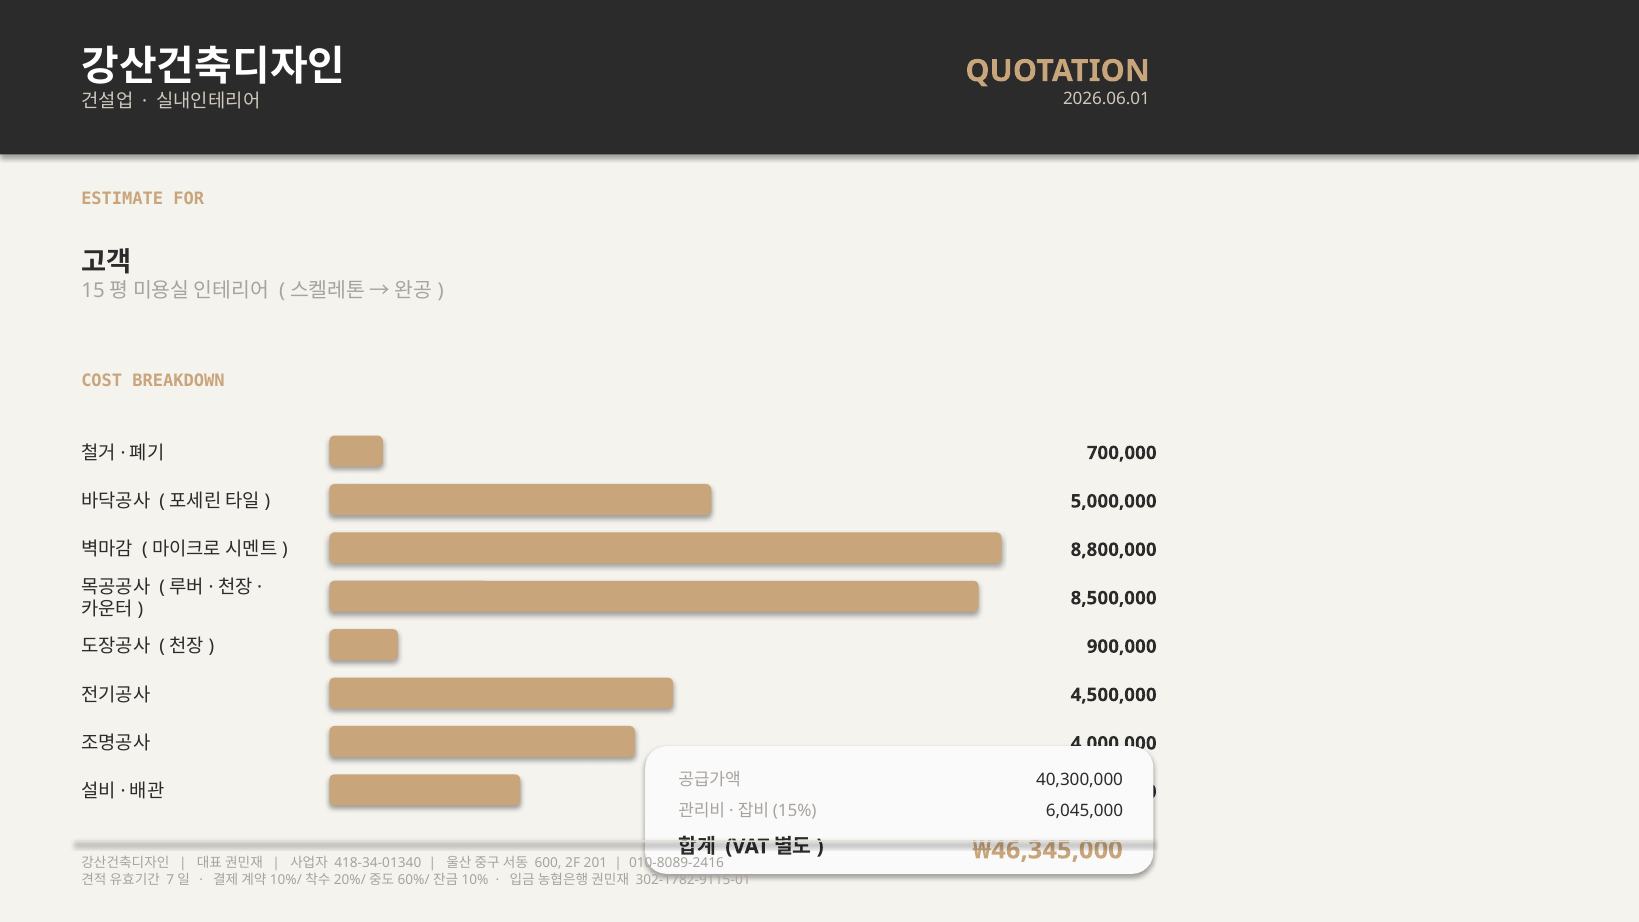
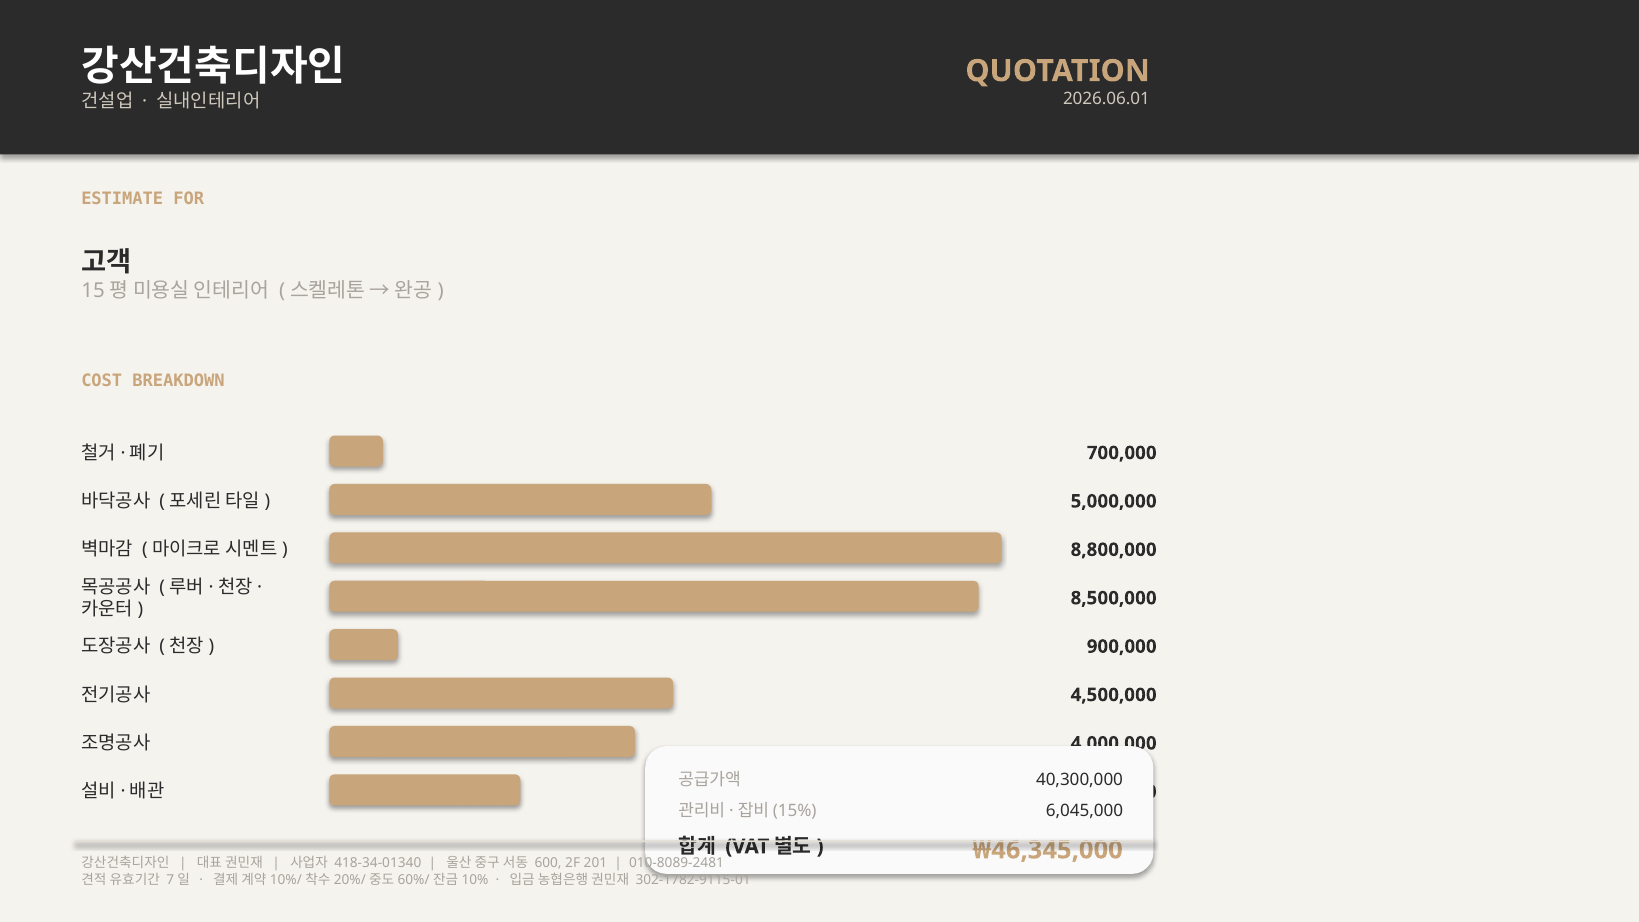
010-8089-2416: 010-8089-2416 -> 010-8089-2481
